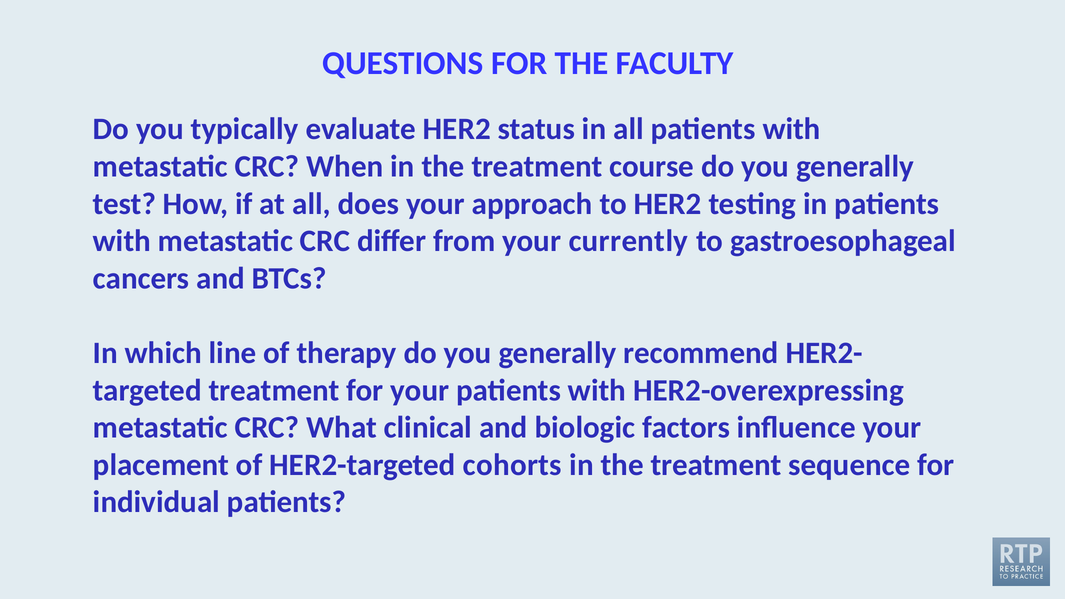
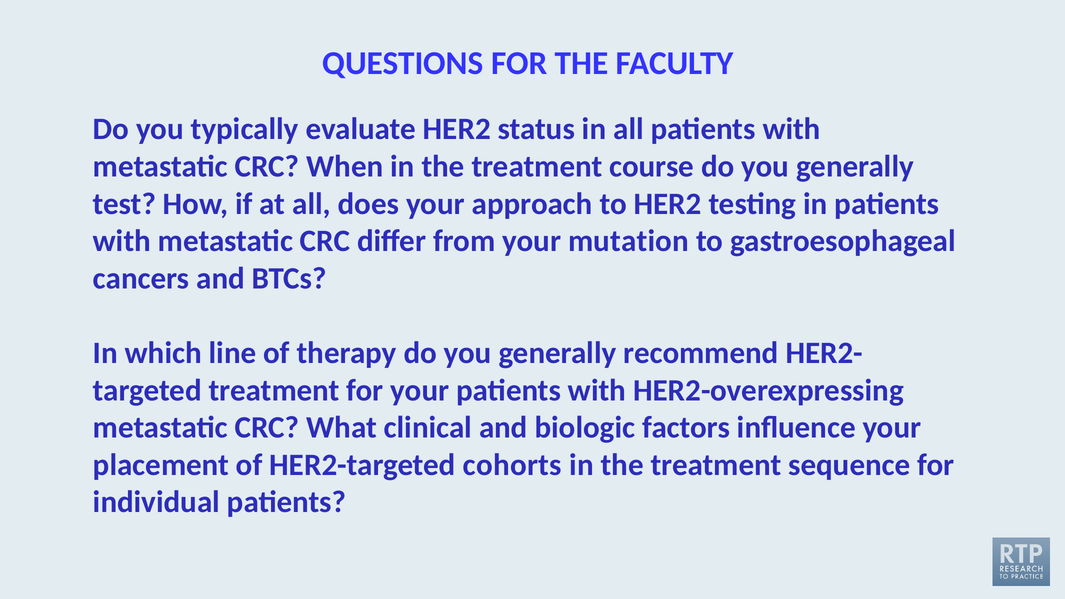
currently: currently -> mutation
